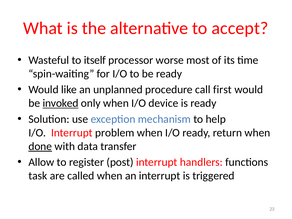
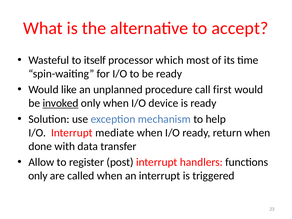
worse: worse -> which
problem: problem -> mediate
done underline: present -> none
task at (38, 176): task -> only
